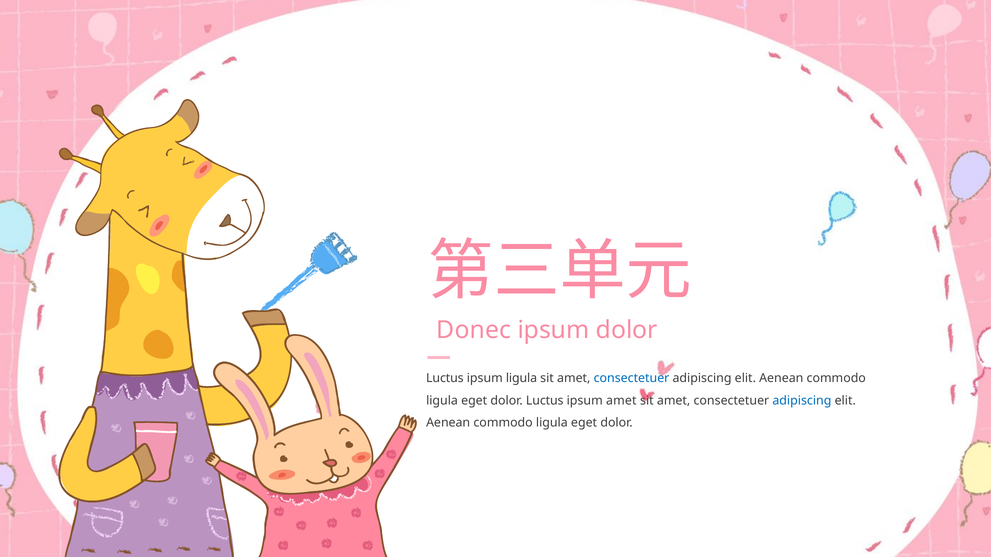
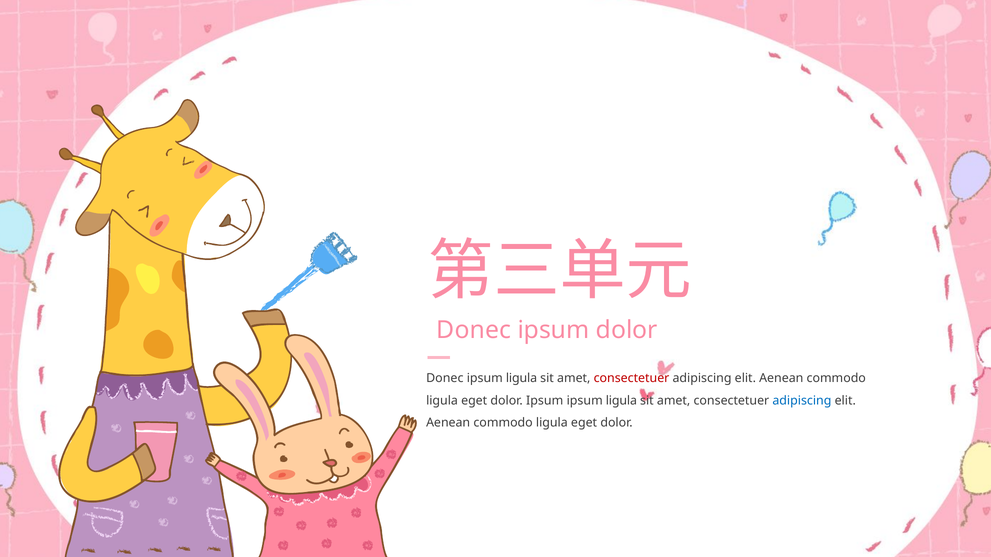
Luctus at (445, 379): Luctus -> Donec
consectetuer at (632, 379) colour: blue -> red
eget dolor Luctus: Luctus -> Ipsum
amet at (621, 401): amet -> ligula
